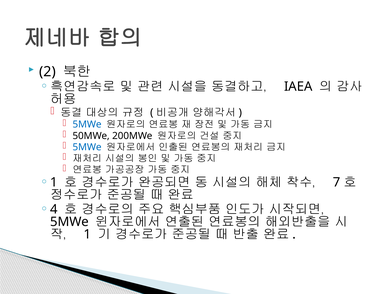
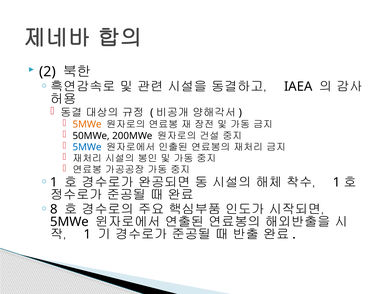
5MWe at (87, 124) colour: blue -> orange
7 at (337, 182): 7 -> 1
4: 4 -> 8
